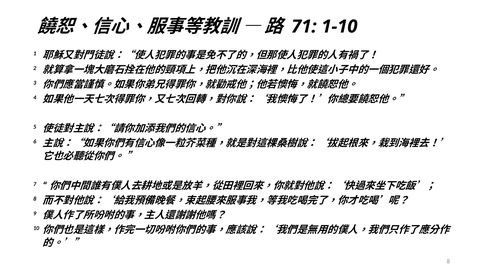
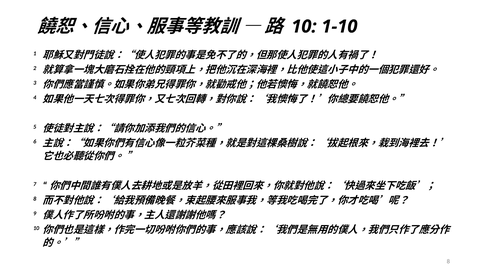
71 at (304, 27): 71 -> 10
